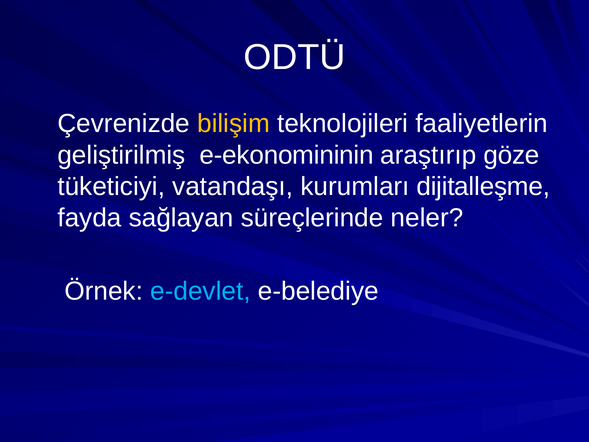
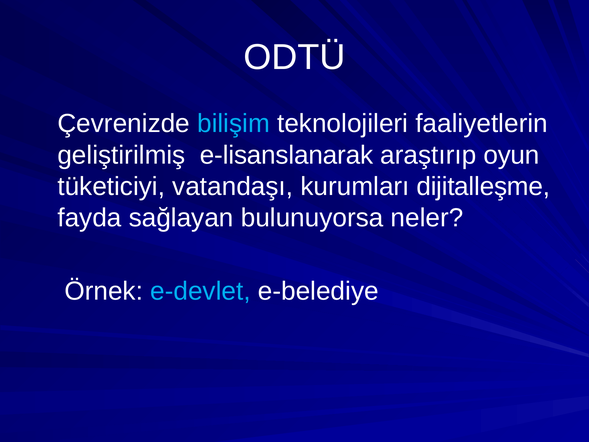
bilişim colour: yellow -> light blue
e-ekonomininin: e-ekonomininin -> e-lisanslanarak
göze: göze -> oyun
süreçlerinde: süreçlerinde -> bulunuyorsa
